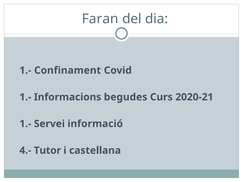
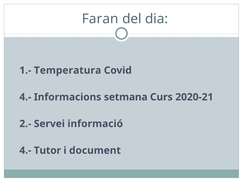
Confinament: Confinament -> Temperatura
1.- at (25, 97): 1.- -> 4.-
begudes: begudes -> setmana
1.- at (25, 124): 1.- -> 2.-
castellana: castellana -> document
